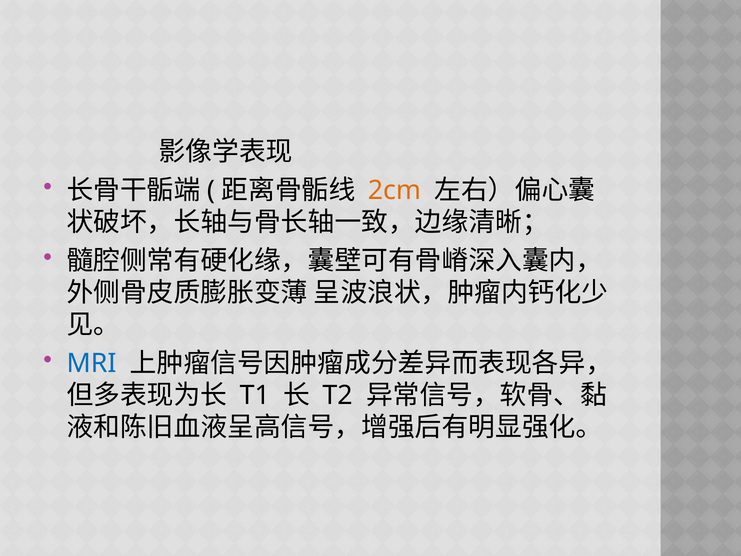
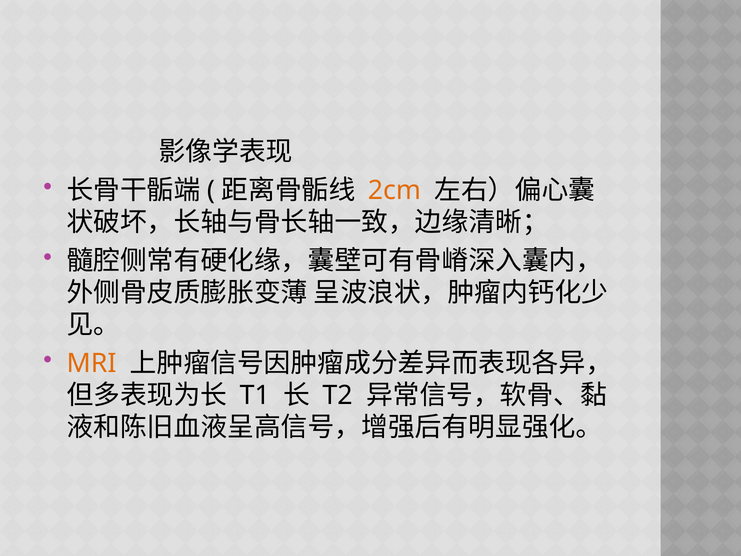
MRI colour: blue -> orange
